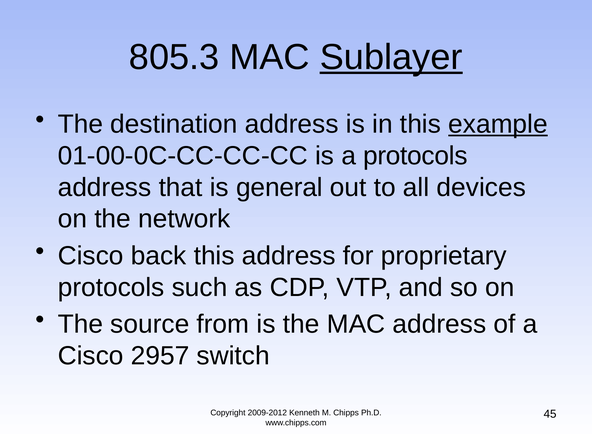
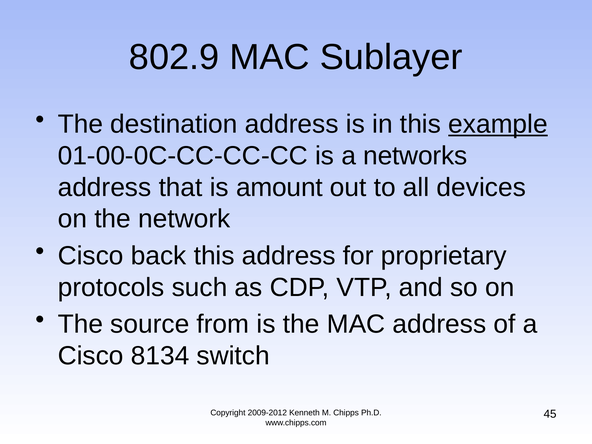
805.3: 805.3 -> 802.9
Sublayer underline: present -> none
a protocols: protocols -> networks
general: general -> amount
2957: 2957 -> 8134
